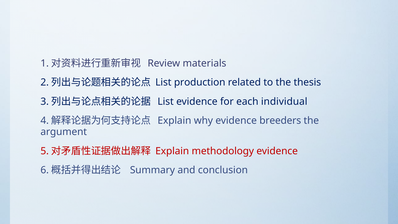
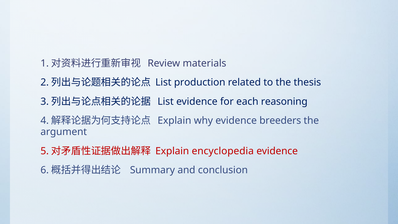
individual: individual -> reasoning
methodology: methodology -> encyclopedia
